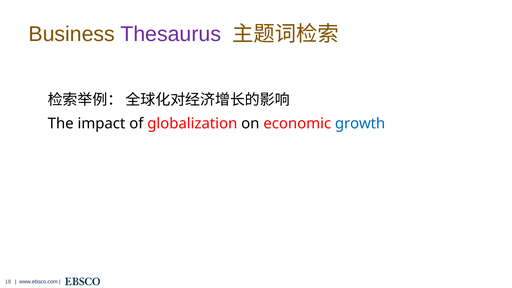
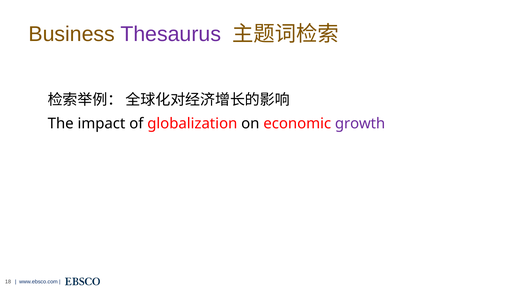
growth colour: blue -> purple
